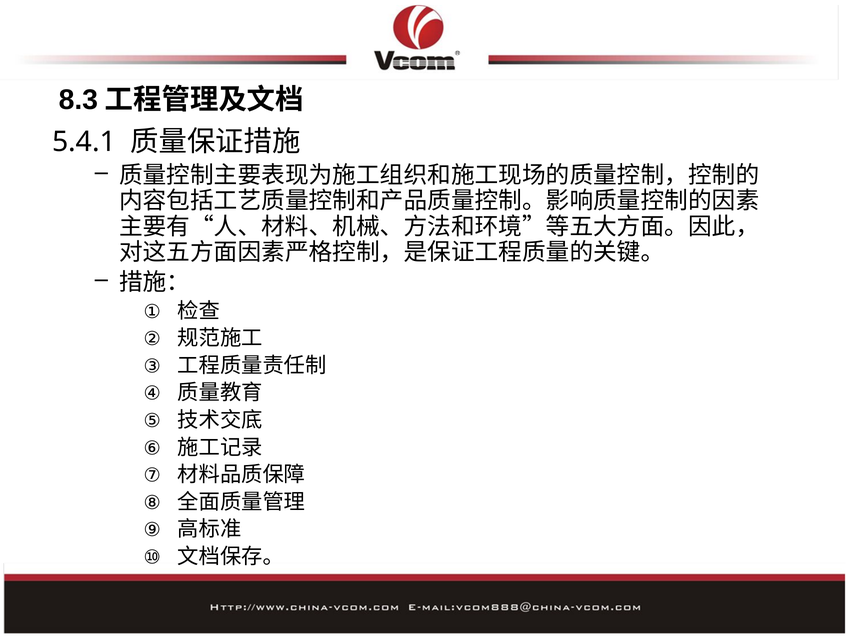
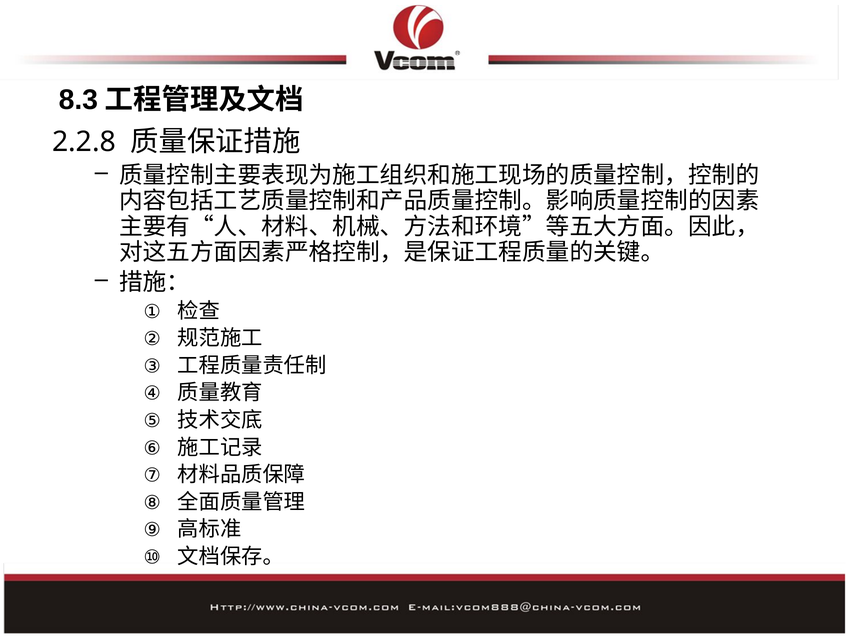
5.4.1: 5.4.1 -> 2.2.8
